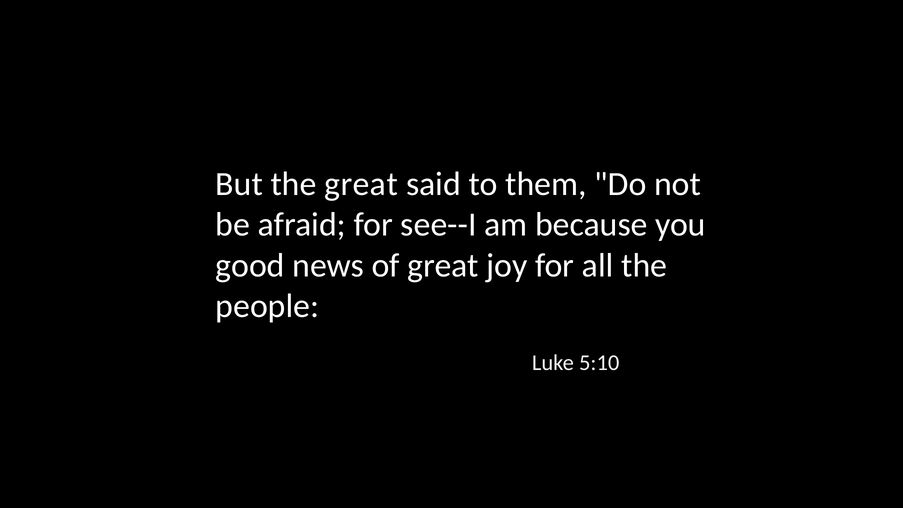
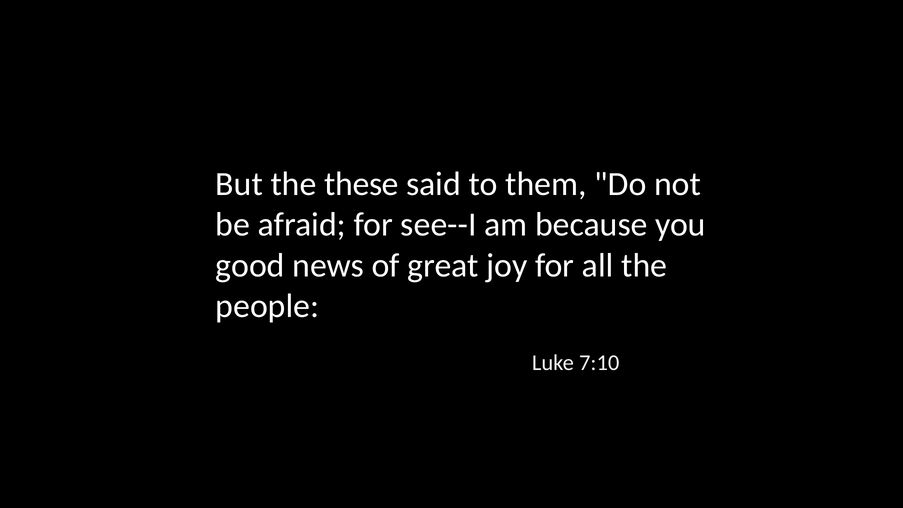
the great: great -> these
5:10: 5:10 -> 7:10
